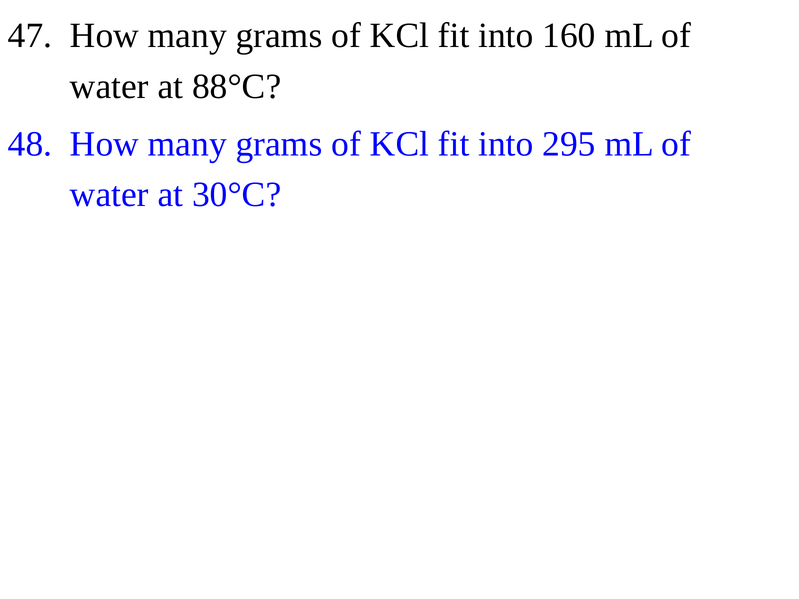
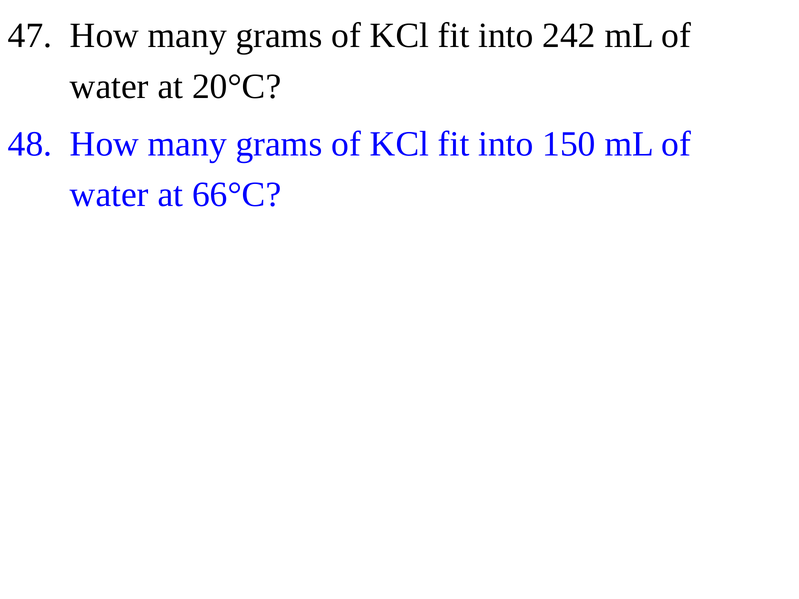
160: 160 -> 242
88°C: 88°C -> 20°C
295: 295 -> 150
30°C: 30°C -> 66°C
